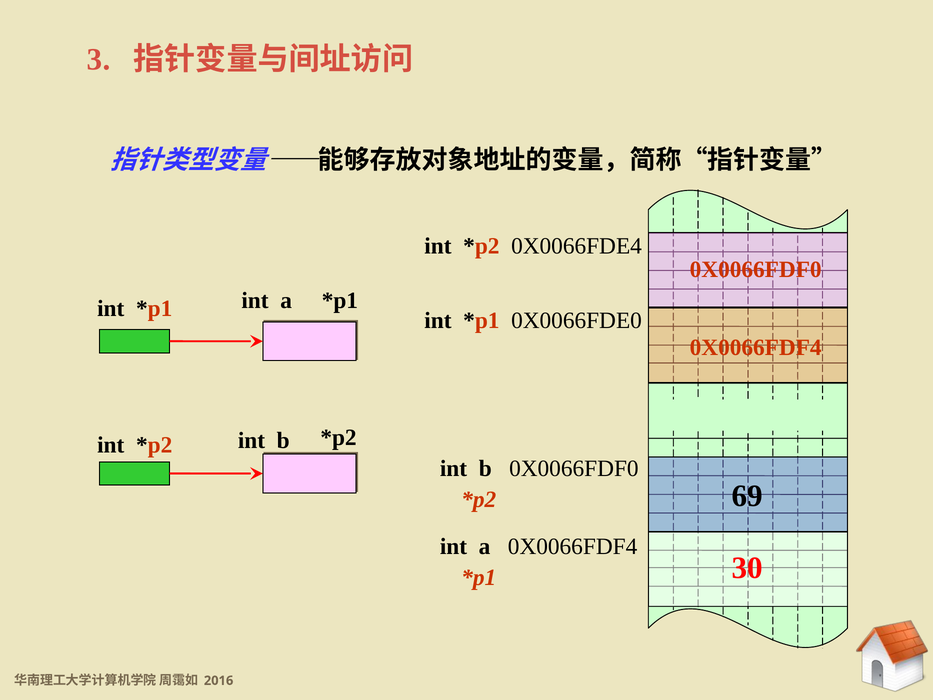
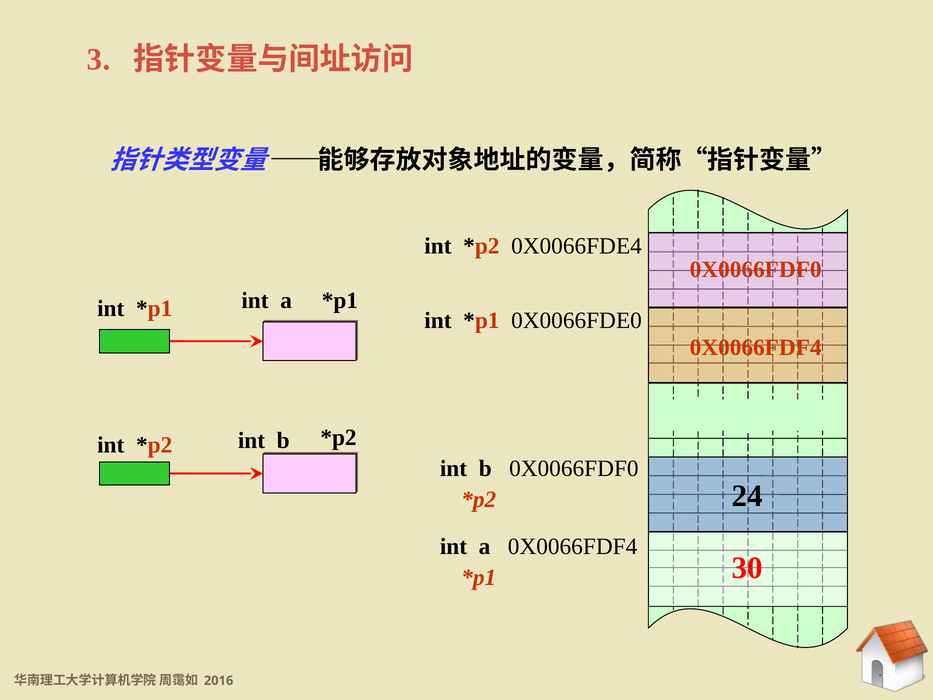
69: 69 -> 24
